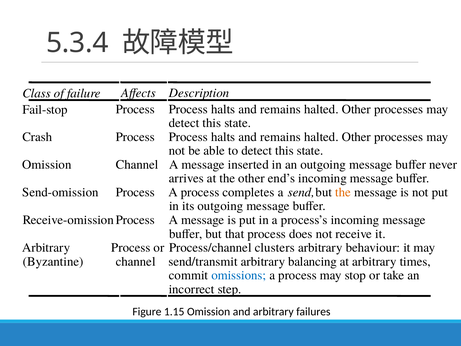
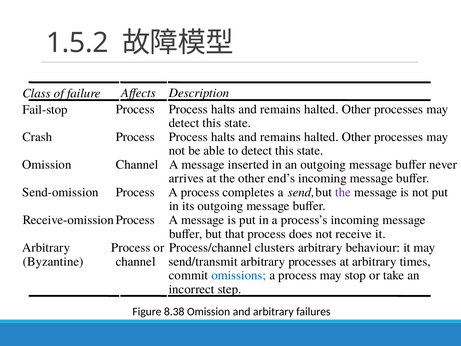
5.3.4: 5.3.4 -> 1.5.2
the at (343, 192) colour: orange -> purple
arbitrary balancing: balancing -> processes
1.15: 1.15 -> 8.38
